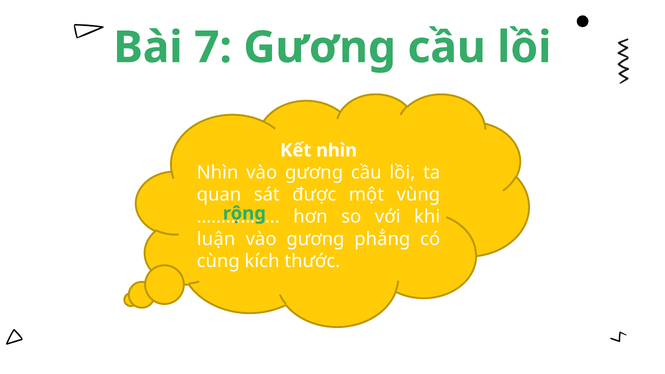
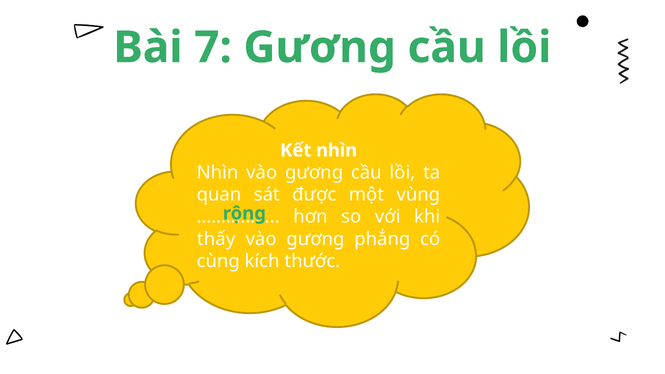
luận: luận -> thấy
